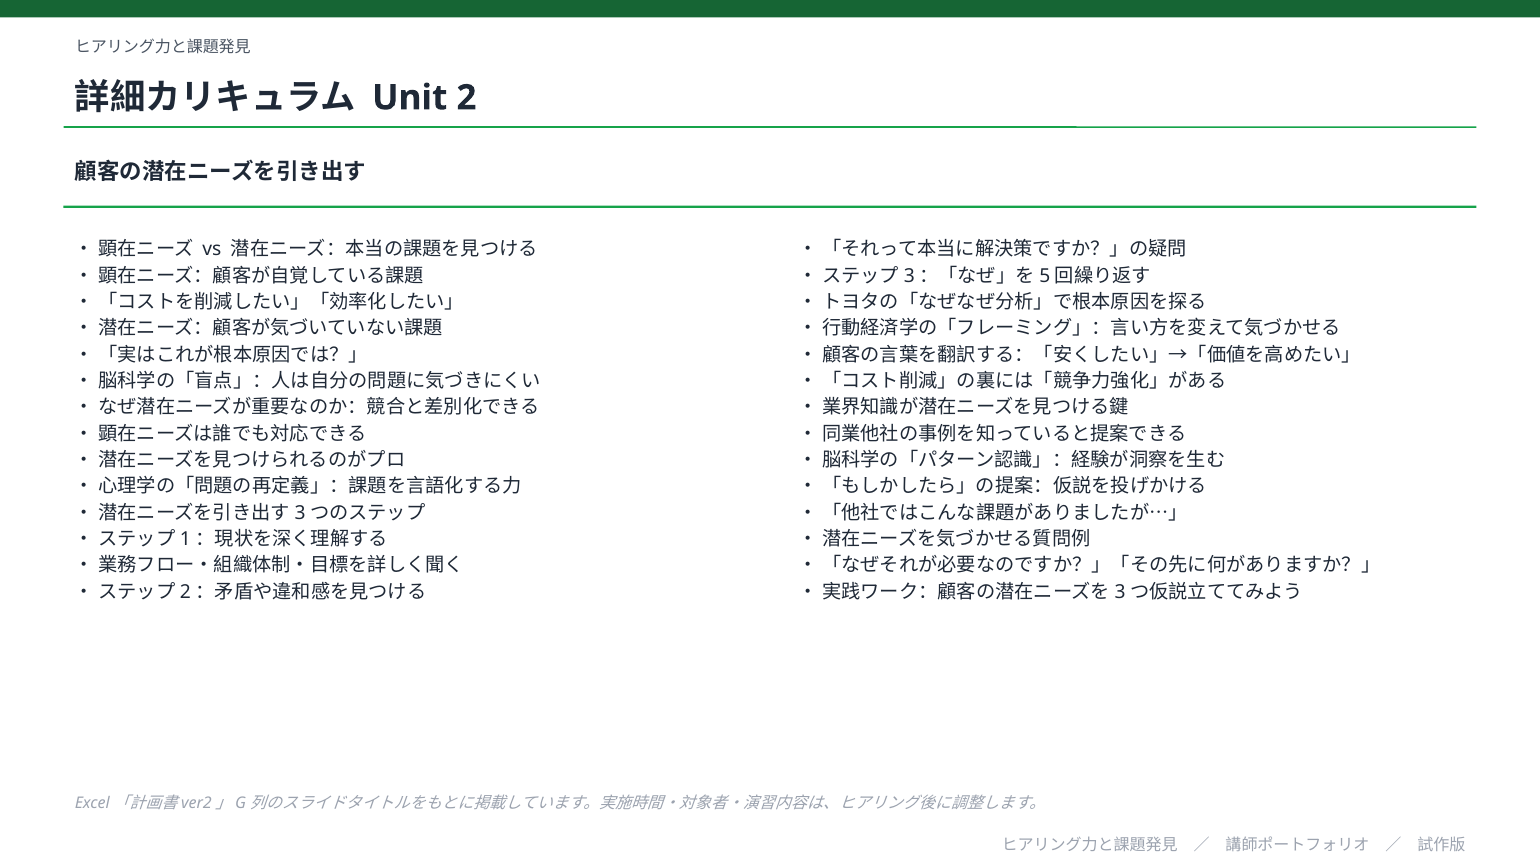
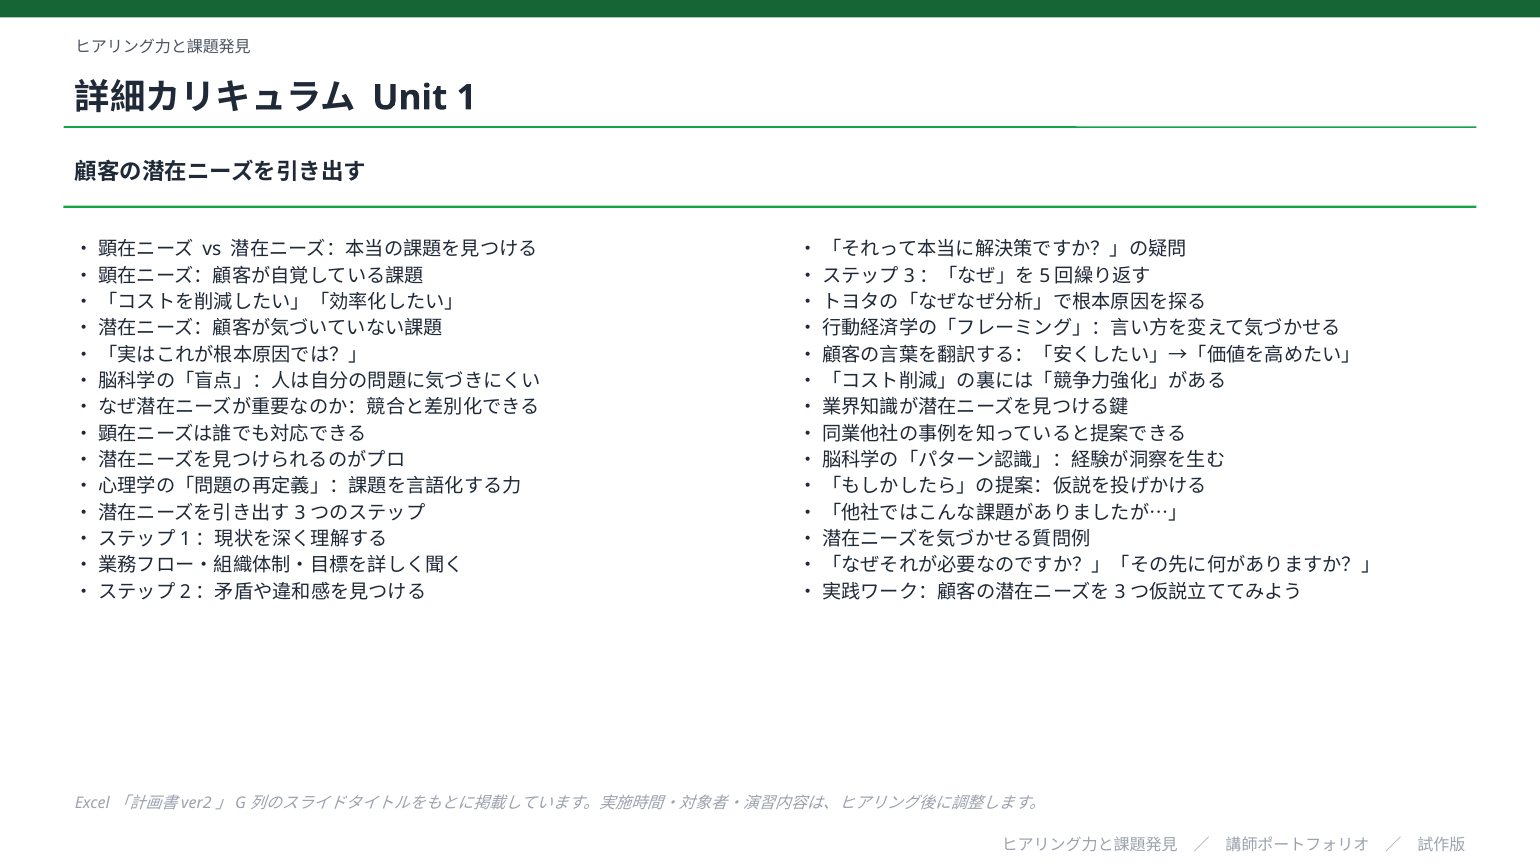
2: 2 -> 1
